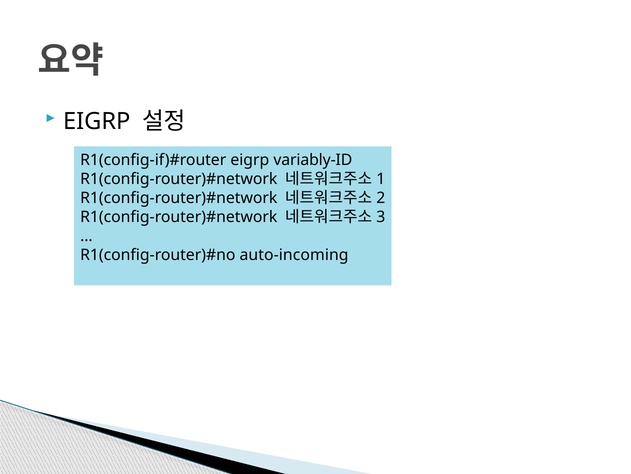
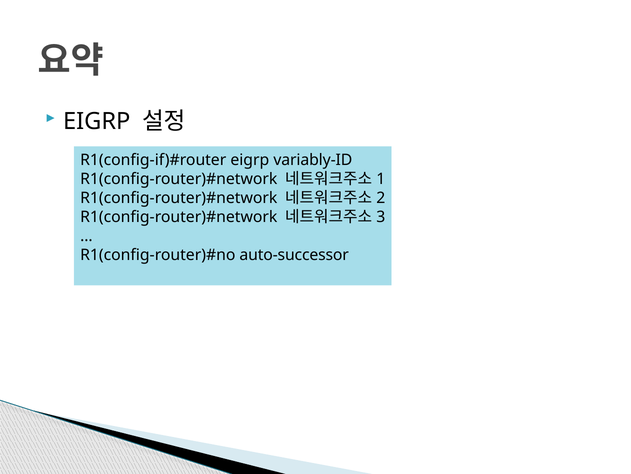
auto-incoming: auto-incoming -> auto-successor
